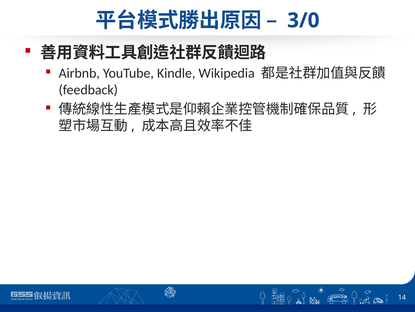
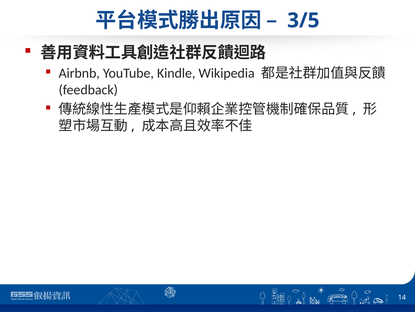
3/0: 3/0 -> 3/5
